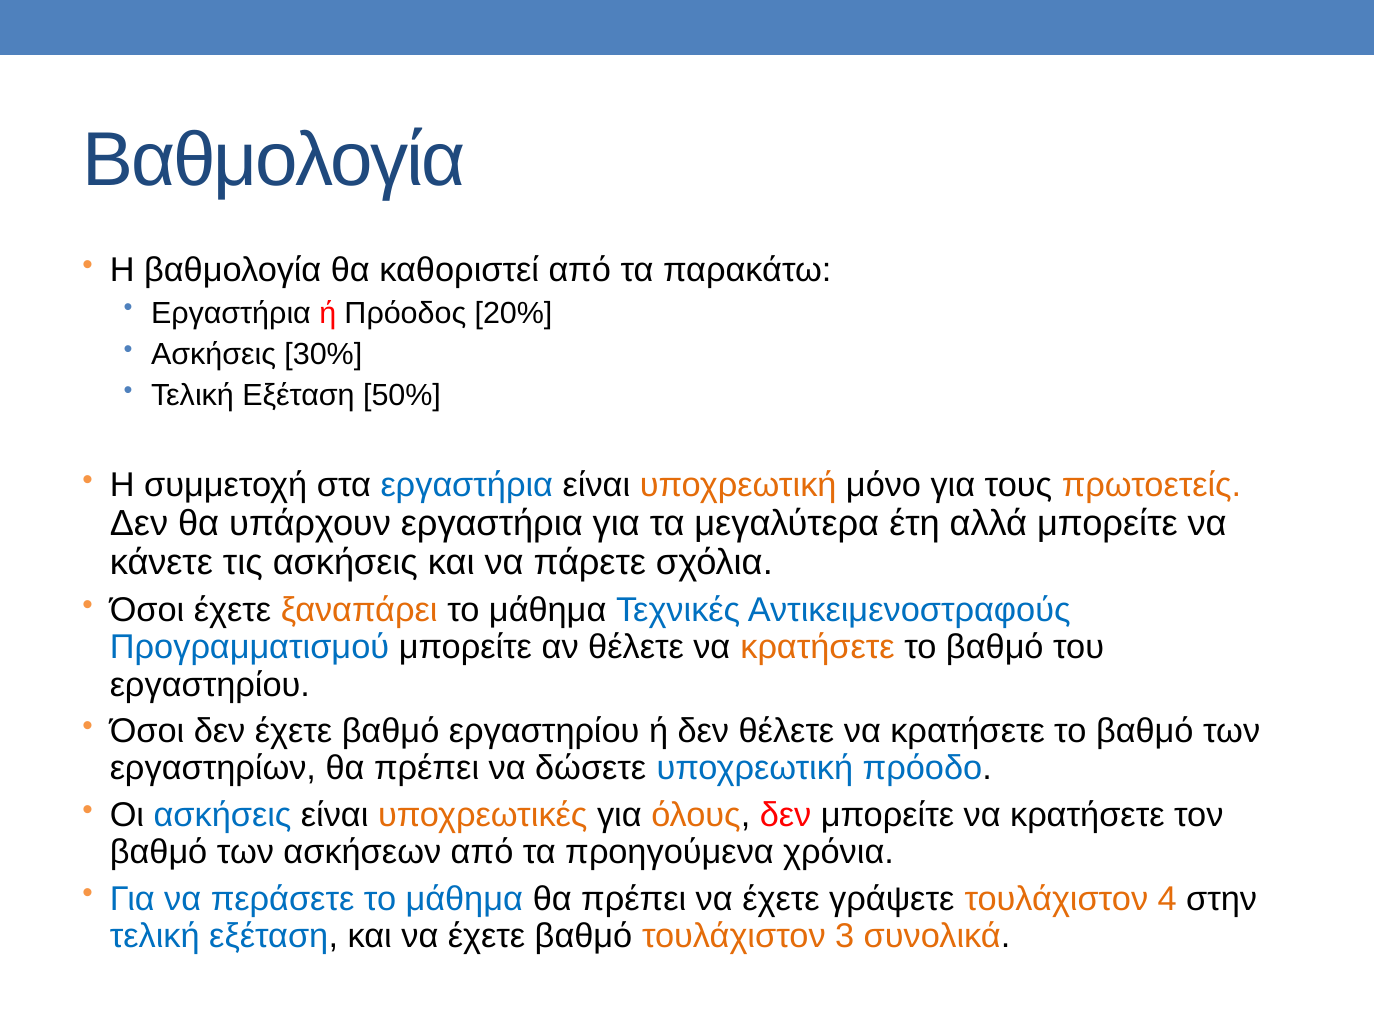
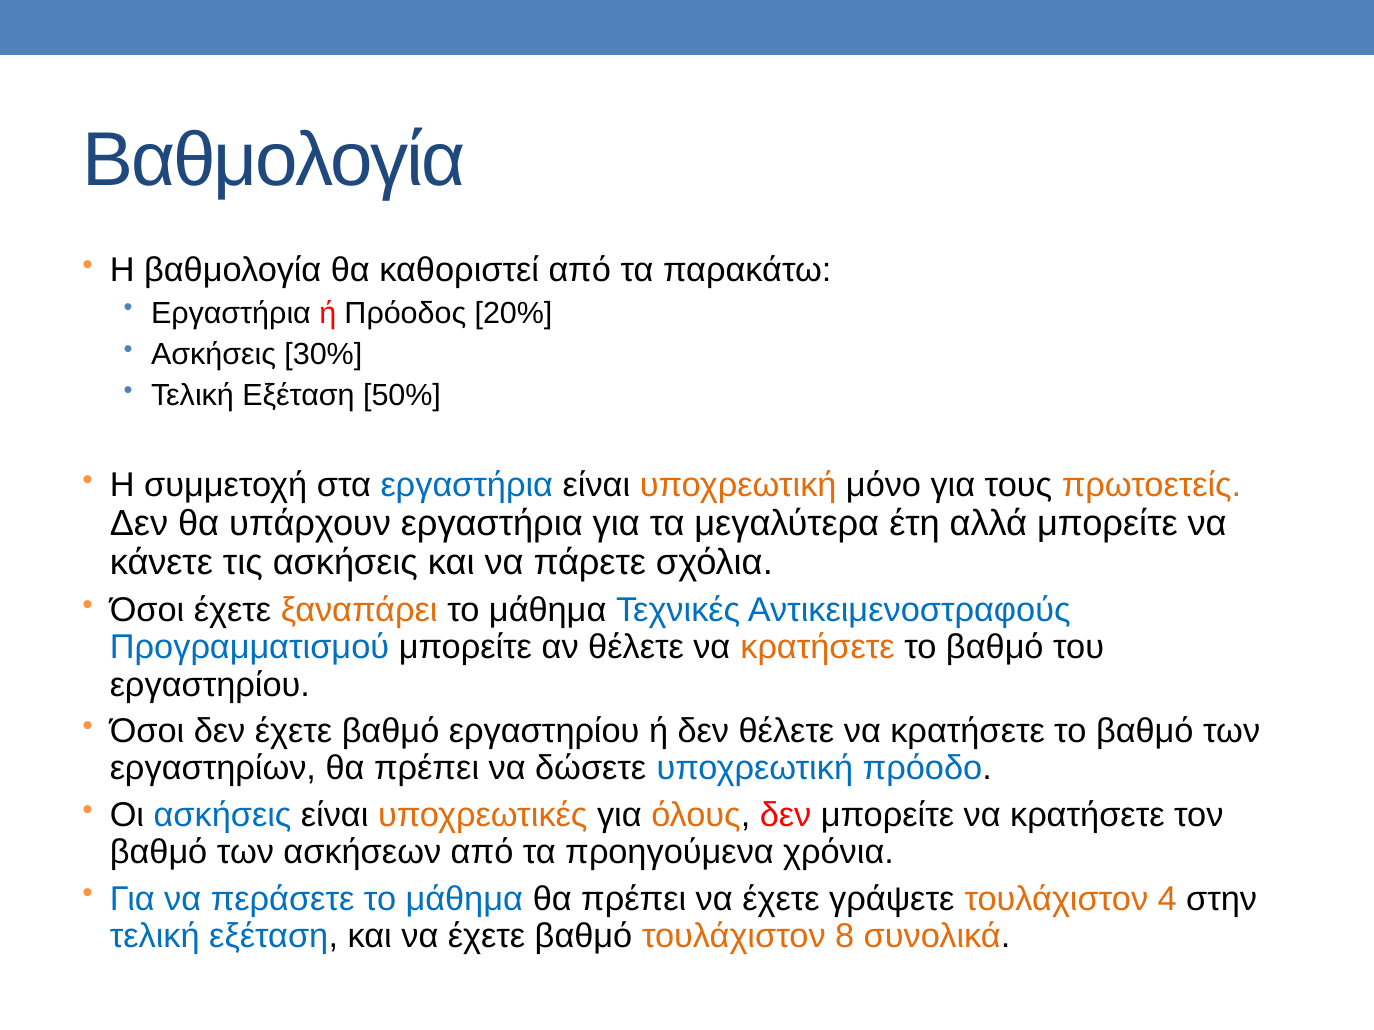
3: 3 -> 8
